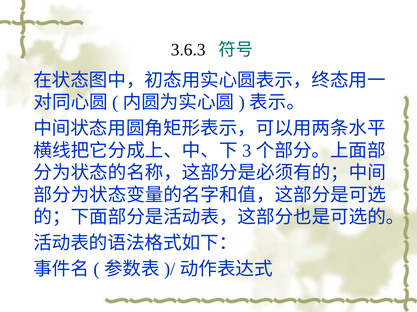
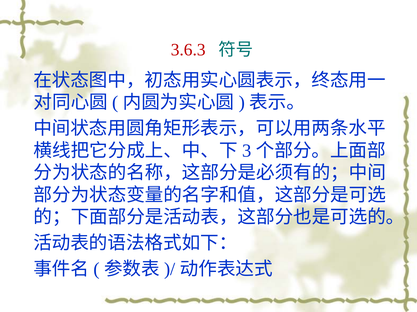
3.6.3 colour: black -> red
